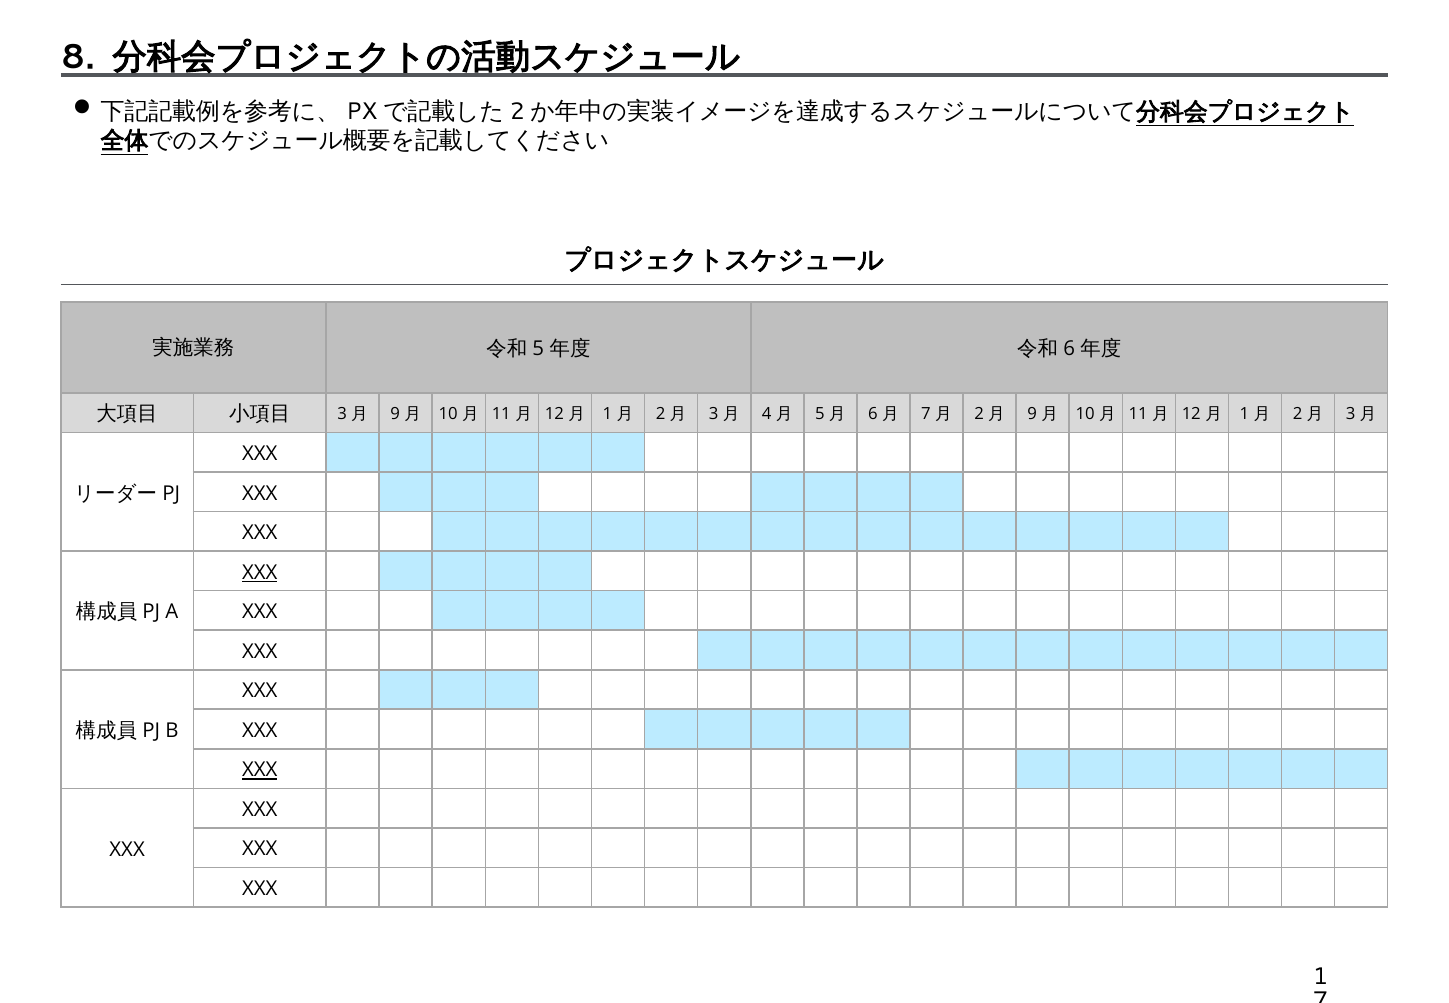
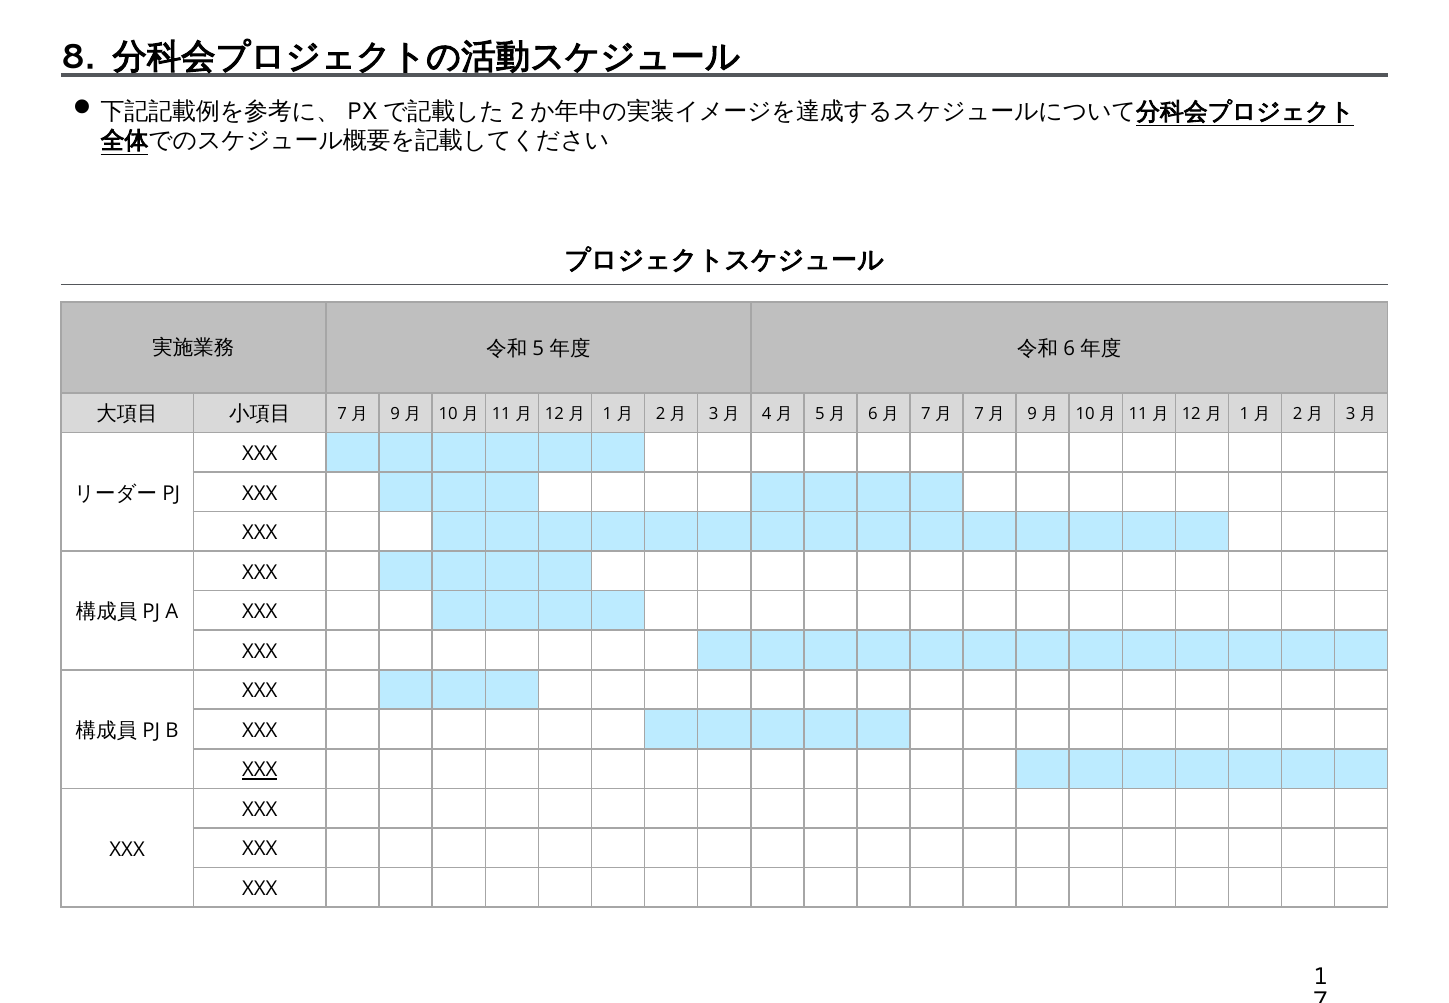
3 at (342, 414): 3 -> 7
2 at (979, 414): 2 -> 7
XXX at (260, 573) underline: present -> none
